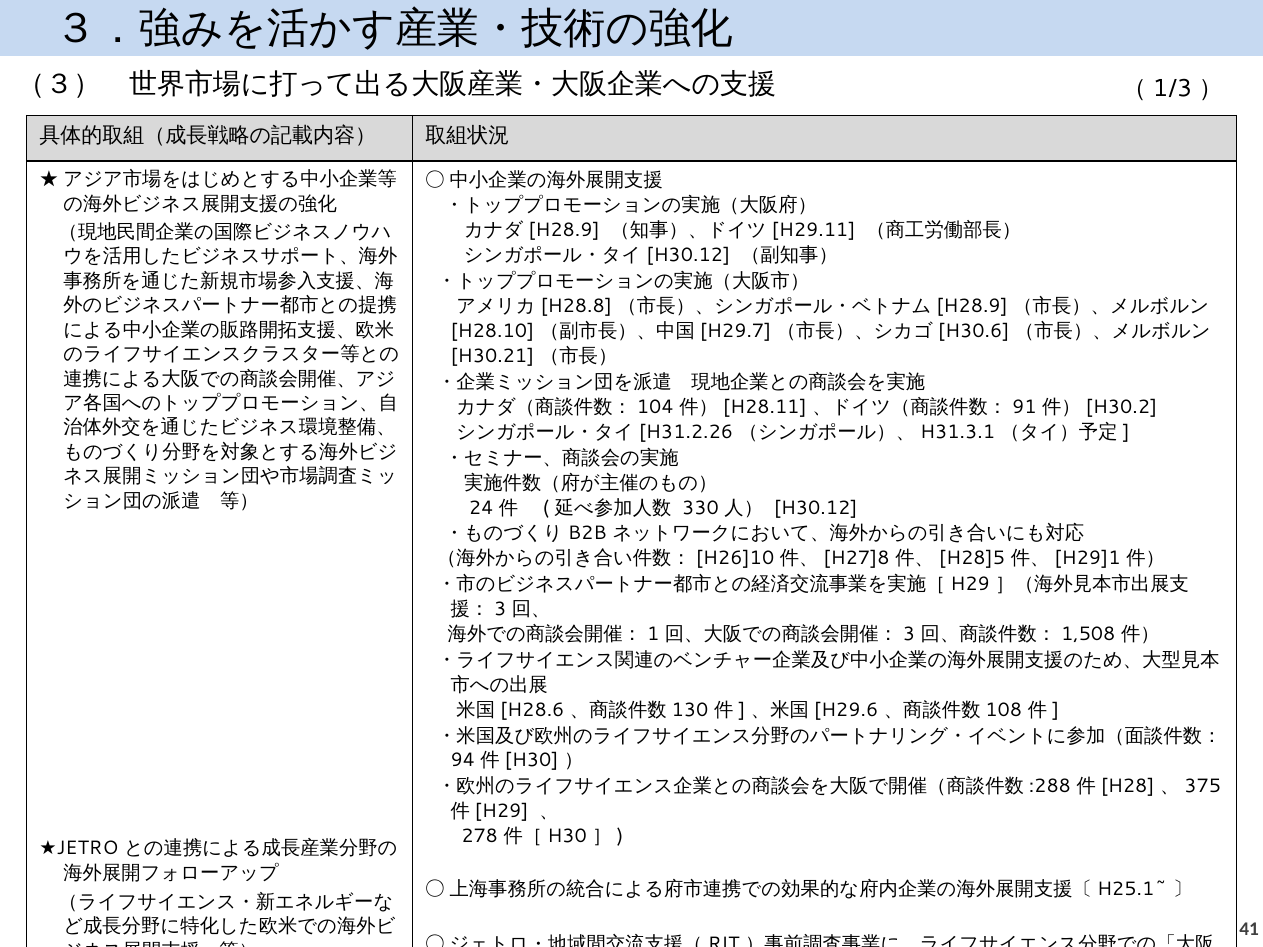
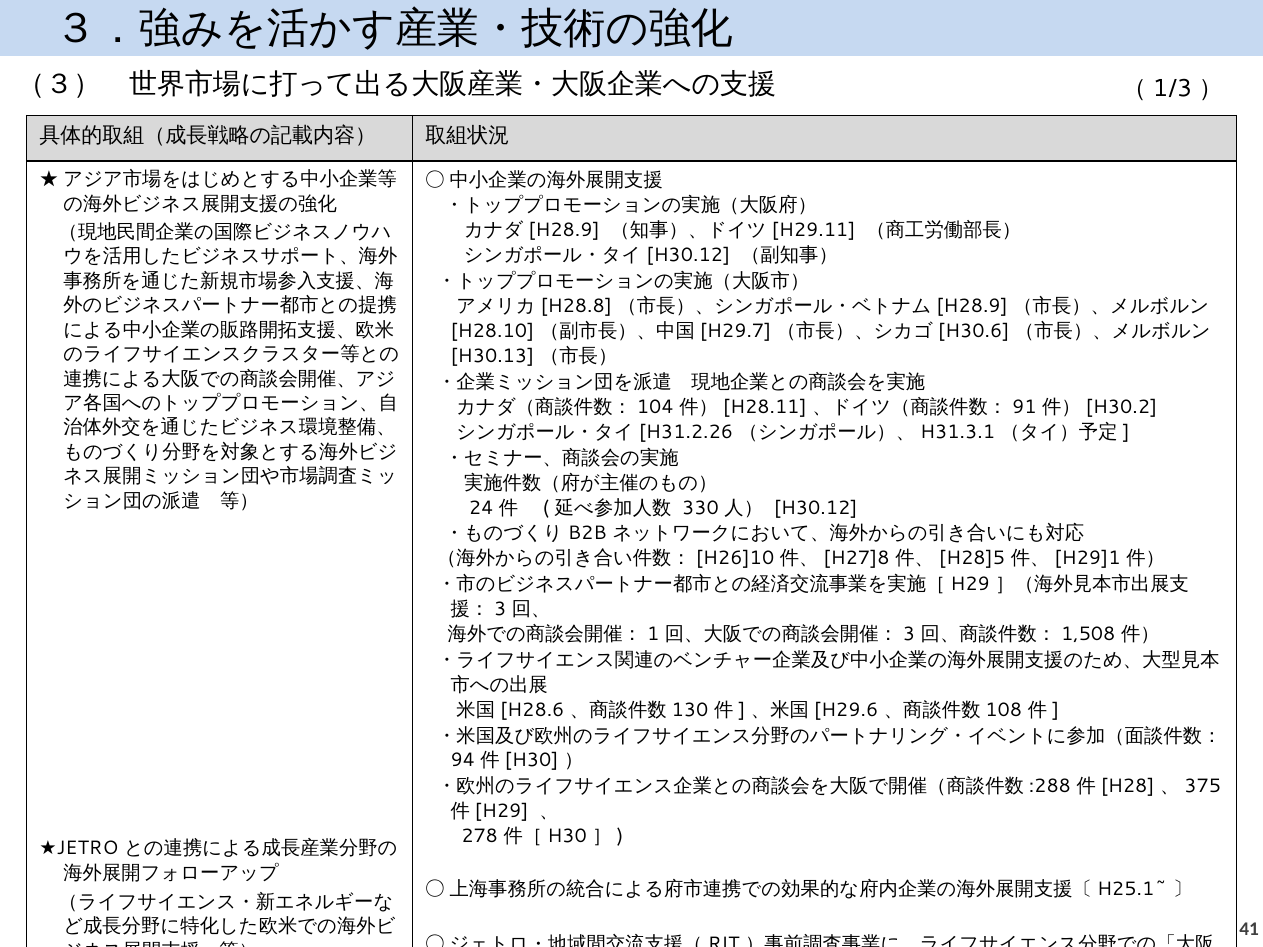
H30.21: H30.21 -> H30.13
